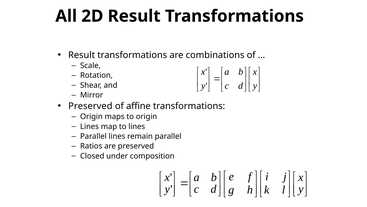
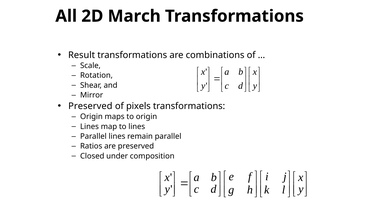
2D Result: Result -> March
affine: affine -> pixels
